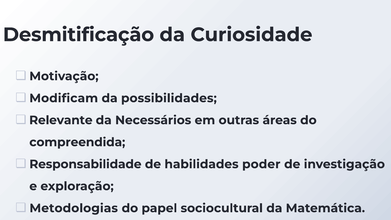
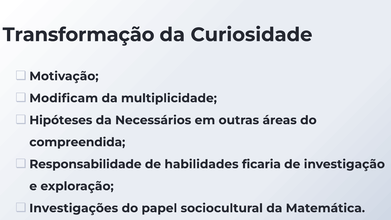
Desmitificação: Desmitificação -> Transformação
possibilidades: possibilidades -> multiplicidade
Relevante: Relevante -> Hipóteses
poder: poder -> ficaria
Metodologias: Metodologias -> Investigações
